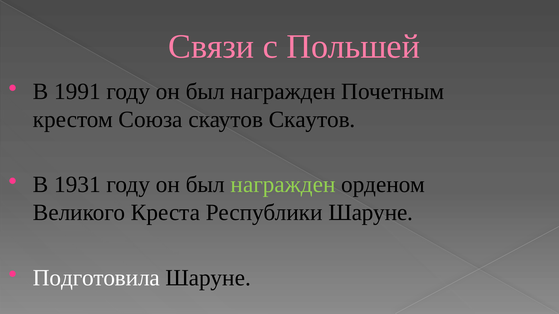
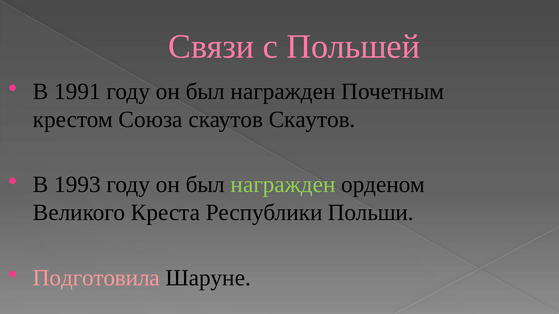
1931: 1931 -> 1993
Республики Шаруне: Шаруне -> Польши
Подготовила colour: white -> pink
